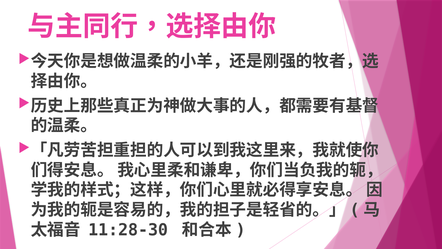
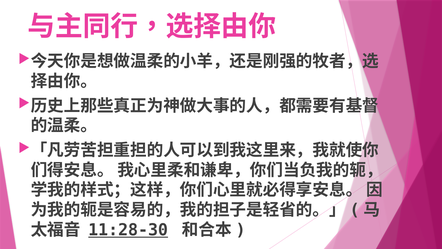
11:28-30 underline: none -> present
